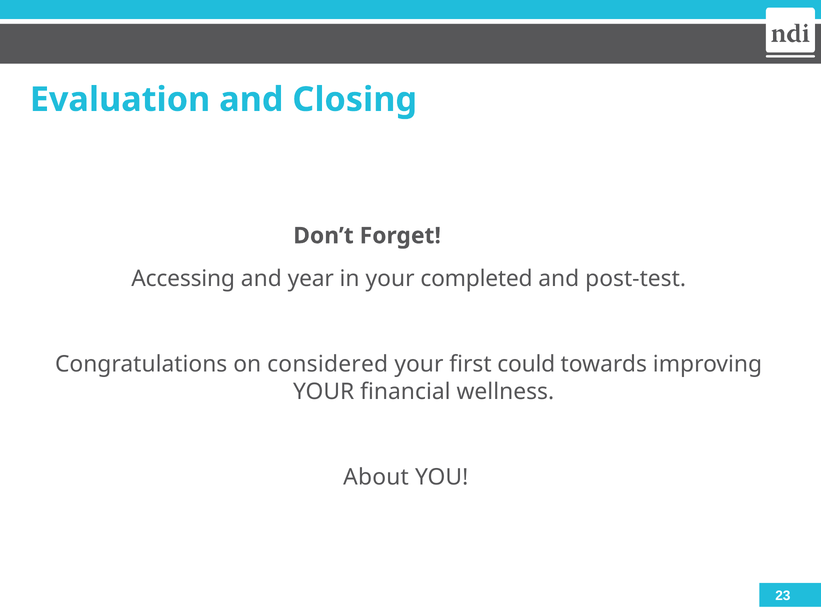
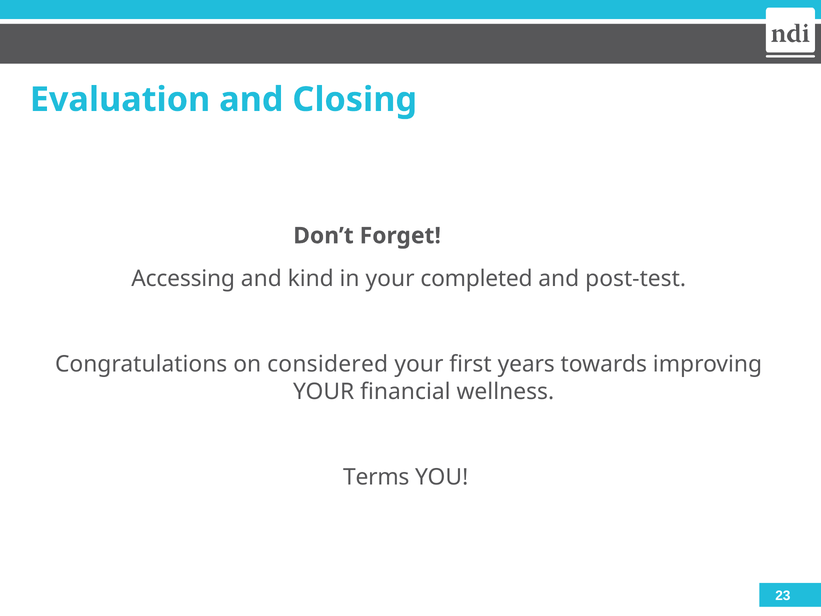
year: year -> kind
could: could -> years
About: About -> Terms
